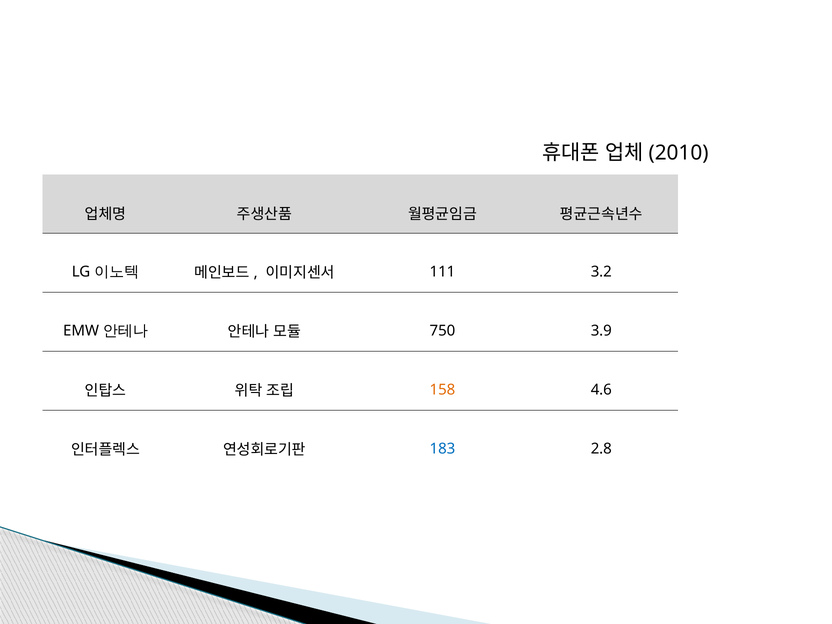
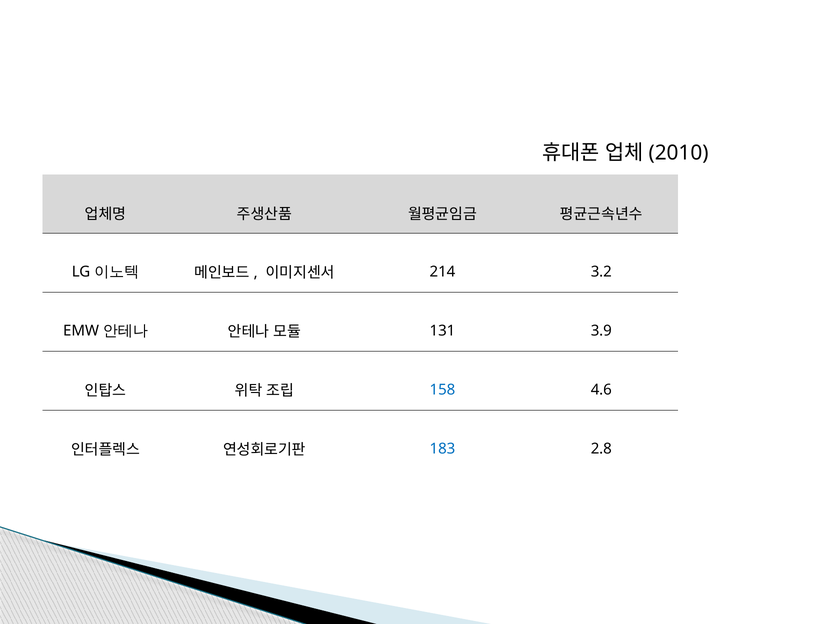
111: 111 -> 214
750: 750 -> 131
158 colour: orange -> blue
